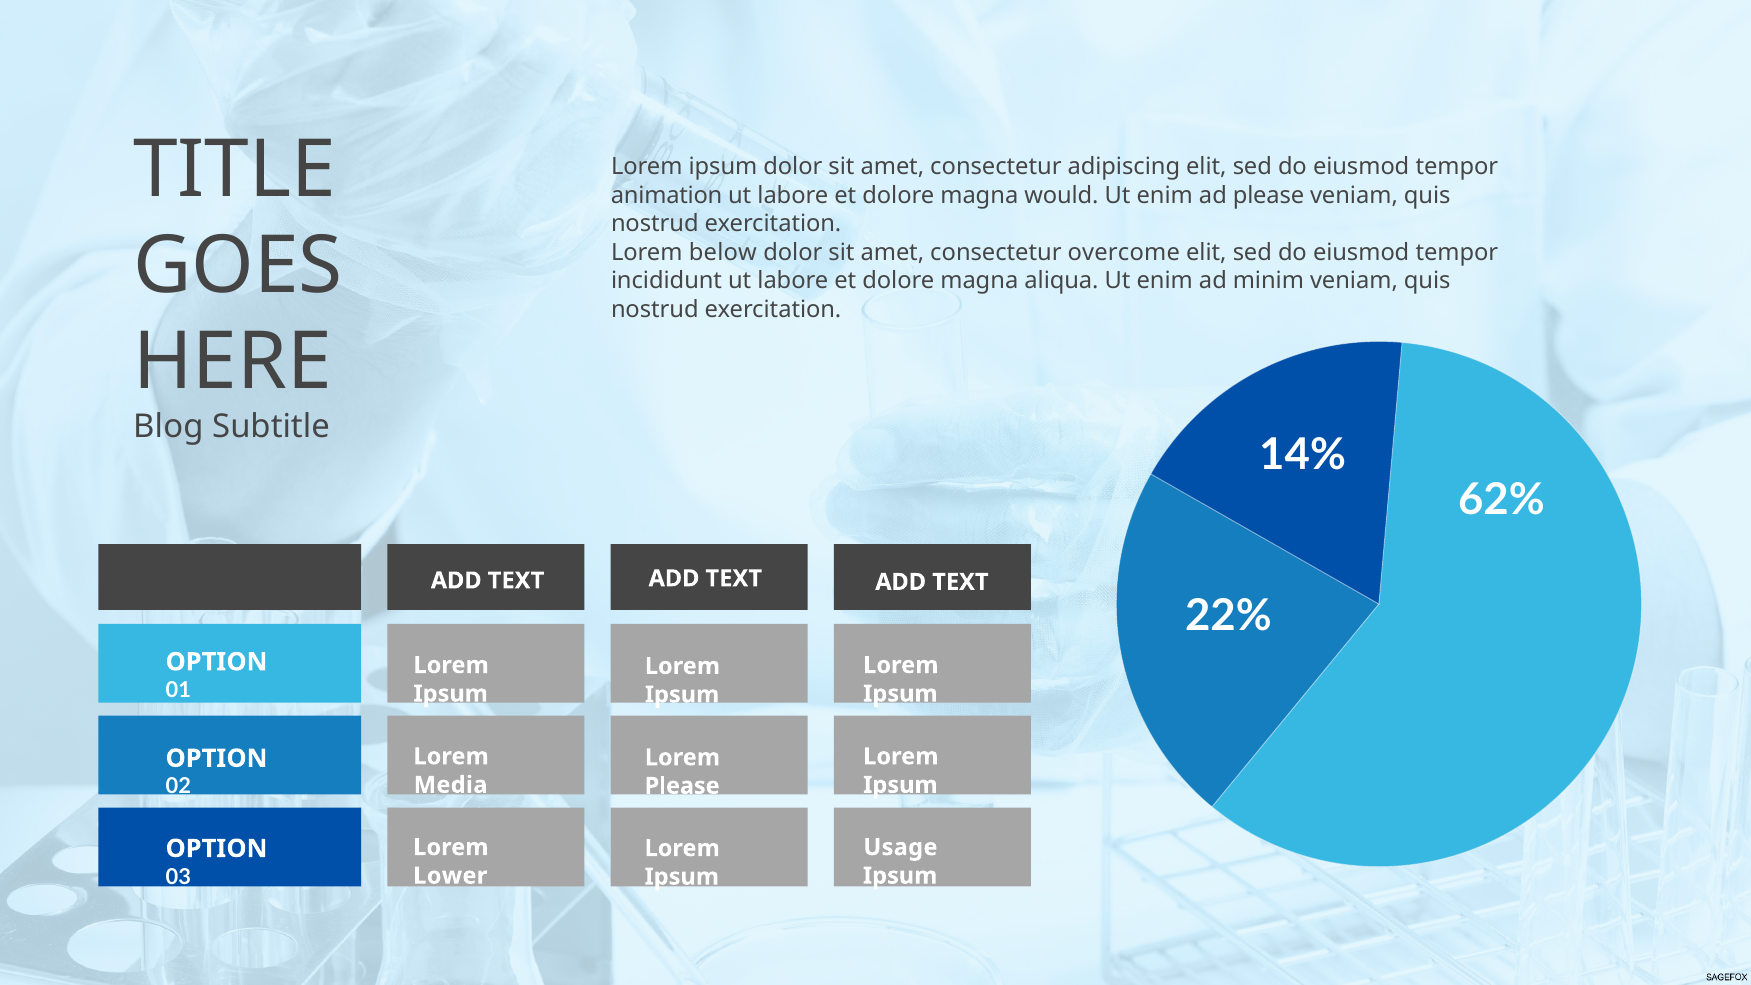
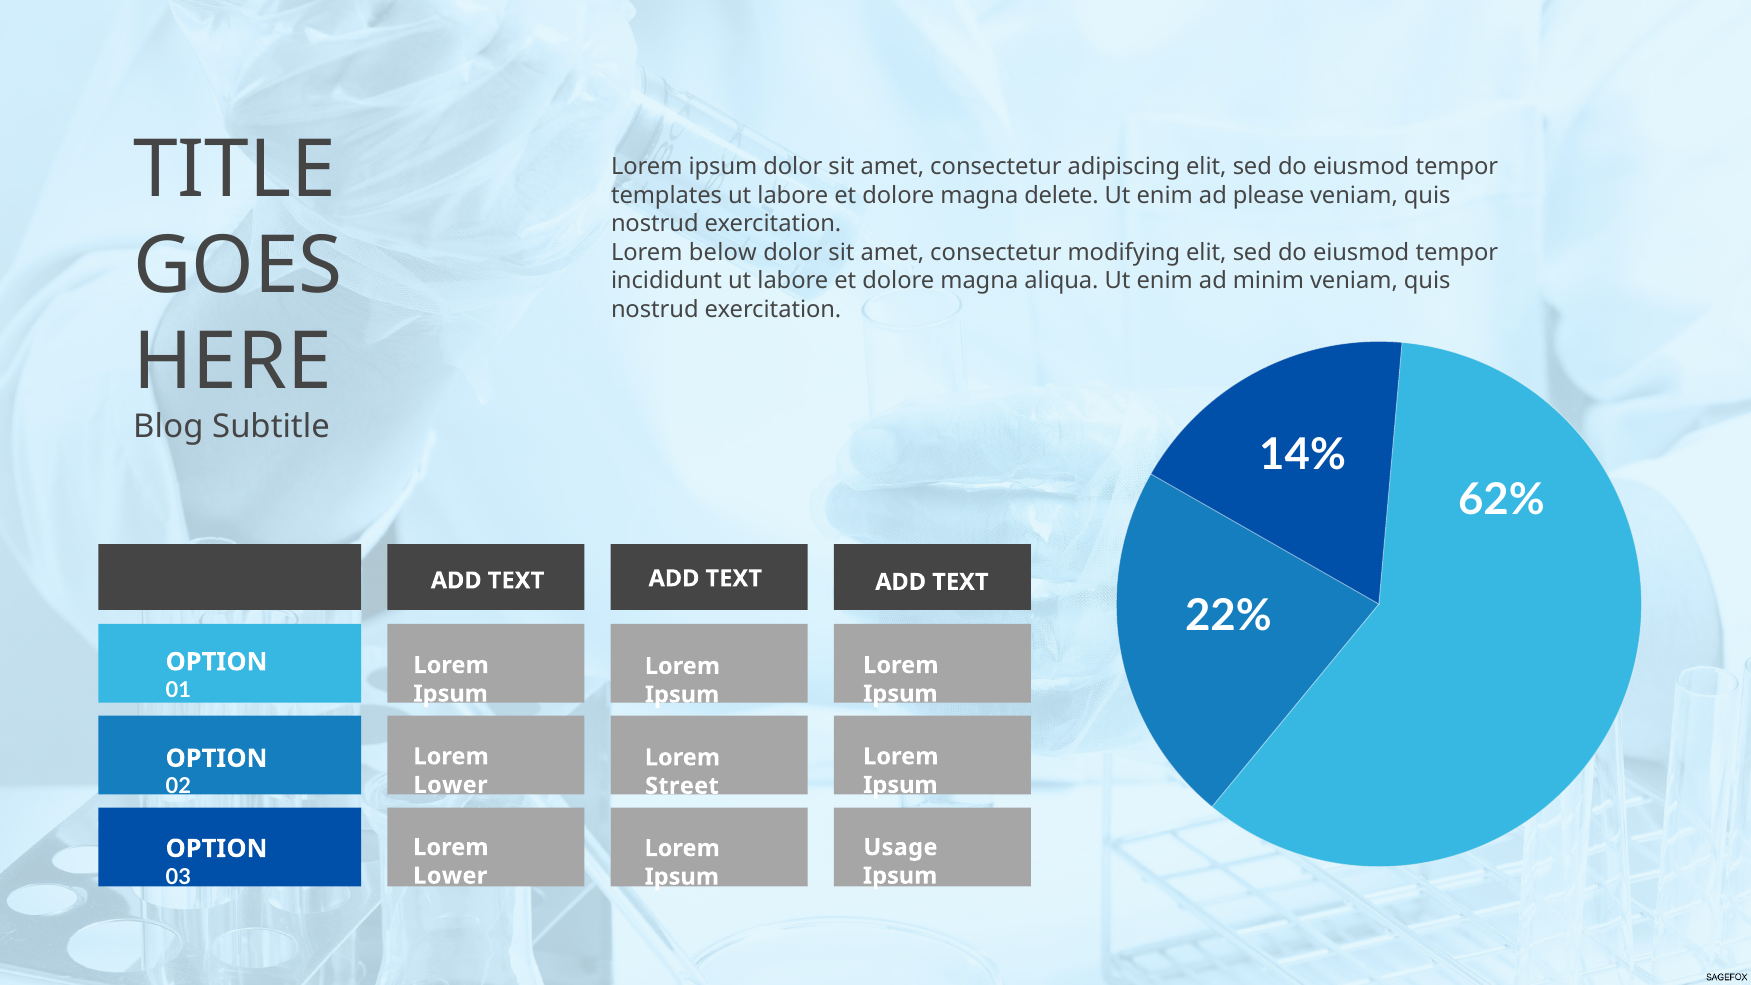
animation: animation -> templates
would: would -> delete
overcome: overcome -> modifying
Media at (451, 785): Media -> Lower
Please at (682, 786): Please -> Street
